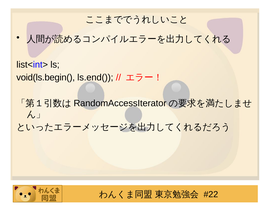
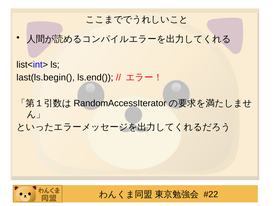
void(ls.begin(: void(ls.begin( -> last(ls.begin(
